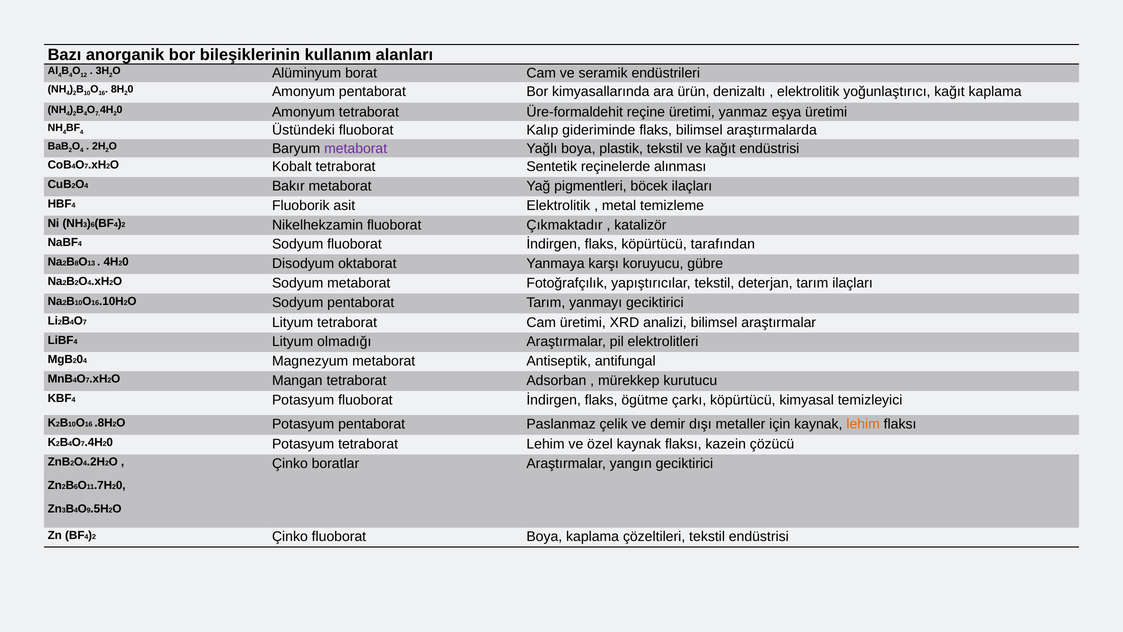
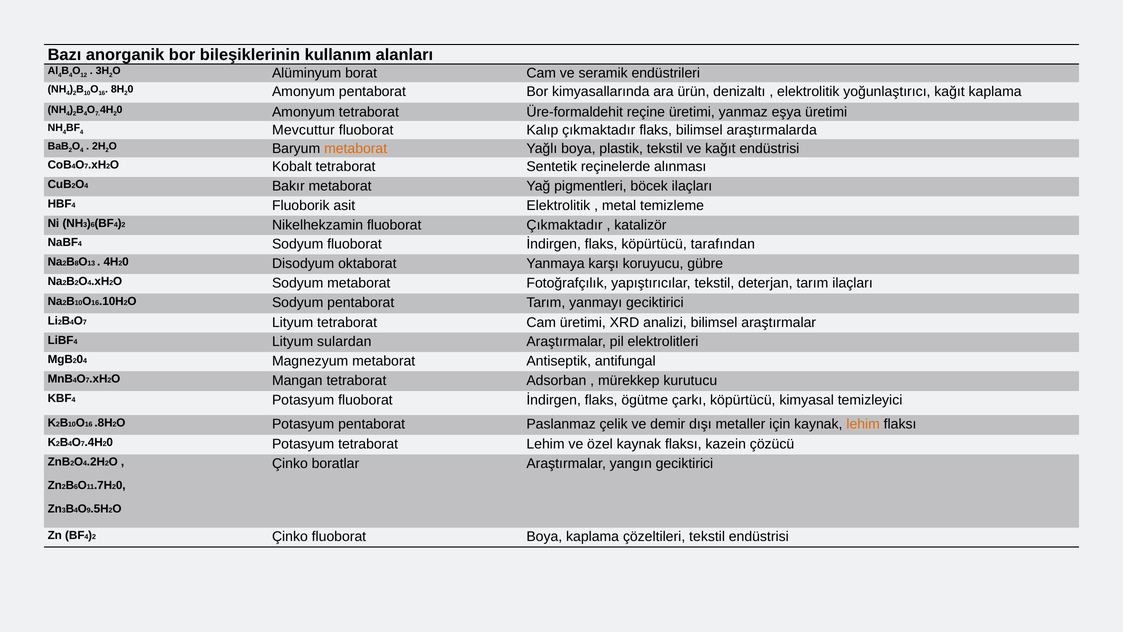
Üstündeki: Üstündeki -> Mevcuttur
Kalıp gideriminde: gideriminde -> çıkmaktadır
metaborat at (356, 148) colour: purple -> orange
olmadığı: olmadığı -> sulardan
